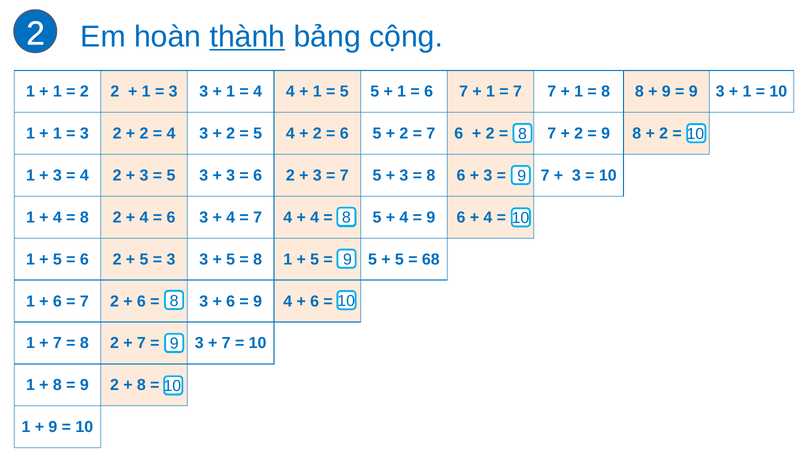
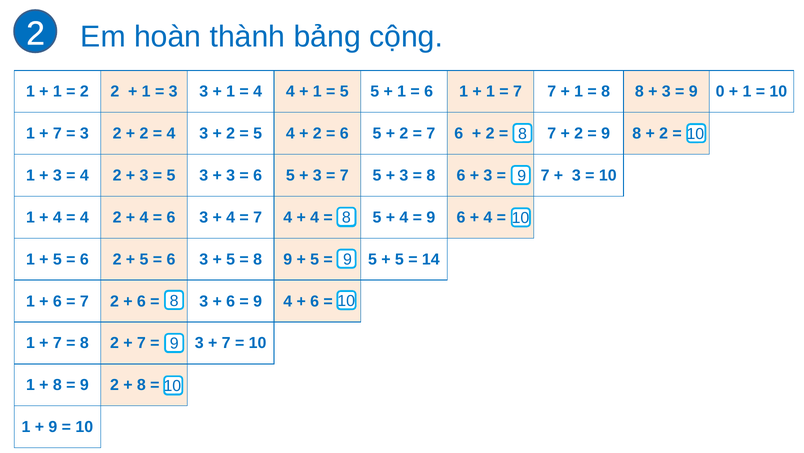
thành underline: present -> none
6 7: 7 -> 1
9 at (666, 92): 9 -> 3
9 3: 3 -> 0
1 at (57, 134): 1 -> 7
2 at (290, 176): 2 -> 5
8 at (84, 218): 8 -> 4
3 at (171, 260): 3 -> 6
1 at (288, 260): 1 -> 9
68: 68 -> 14
